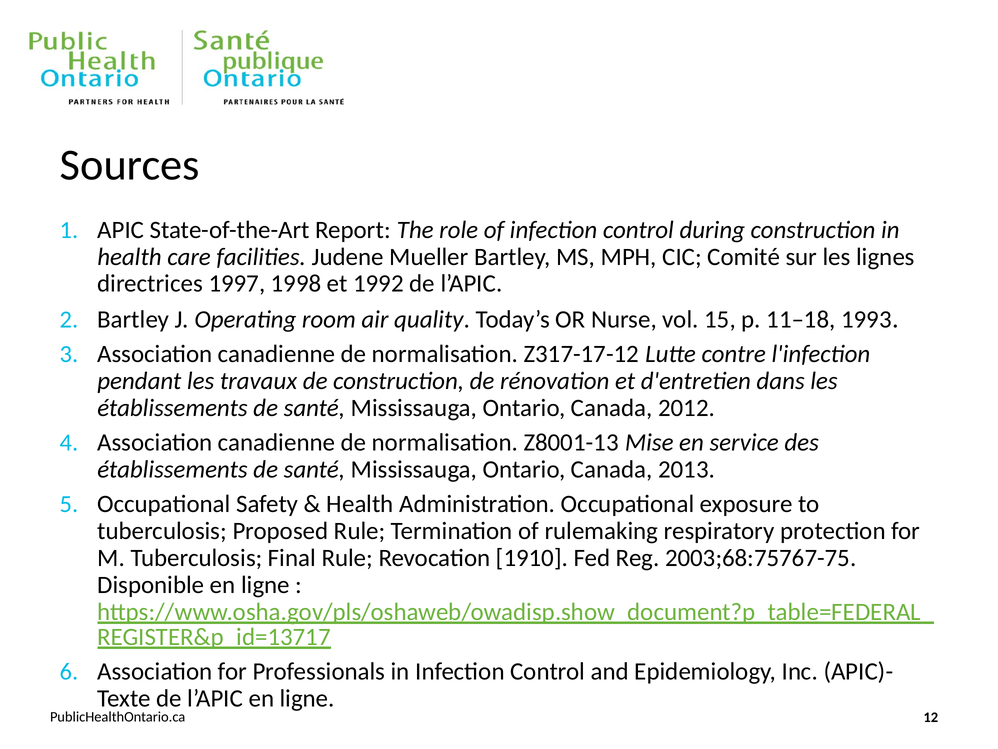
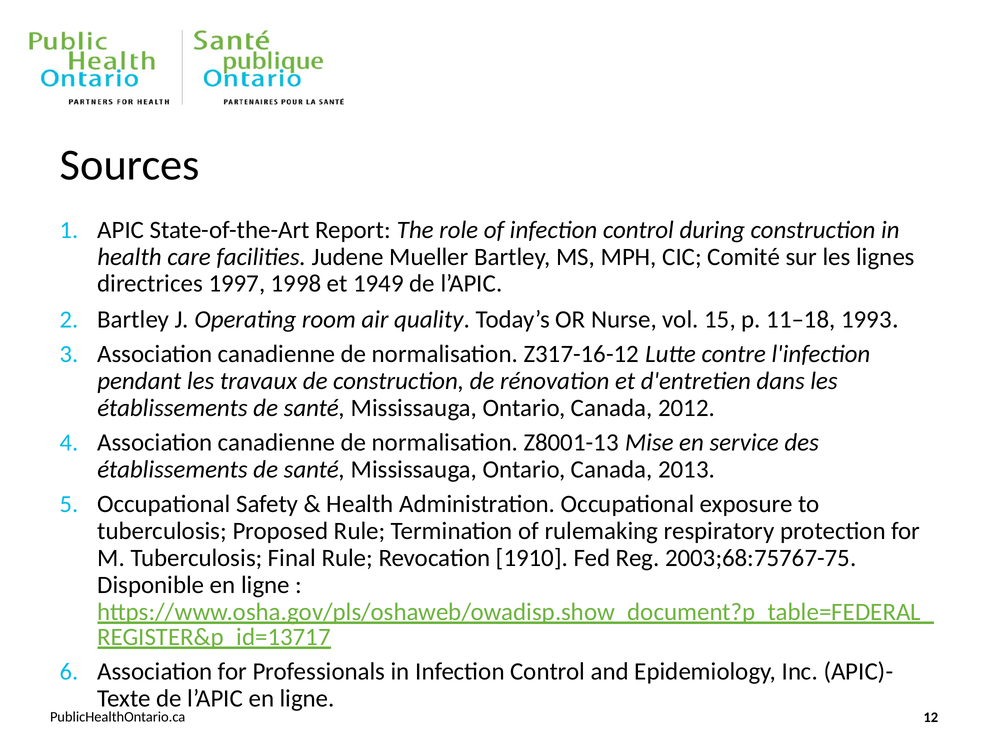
1992: 1992 -> 1949
Z317-17-12: Z317-17-12 -> Z317-16-12
